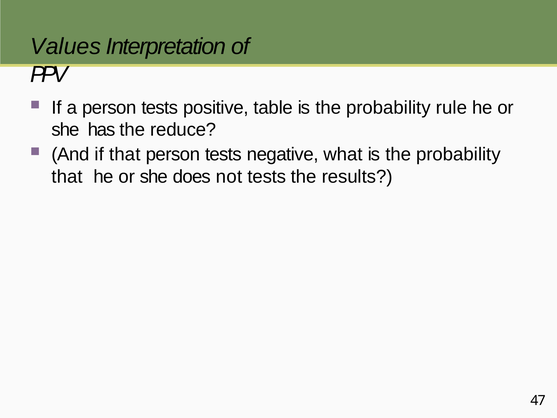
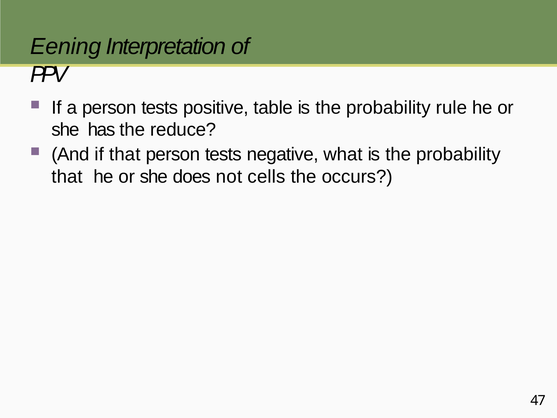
Values: Values -> Eening
not tests: tests -> cells
results: results -> occurs
